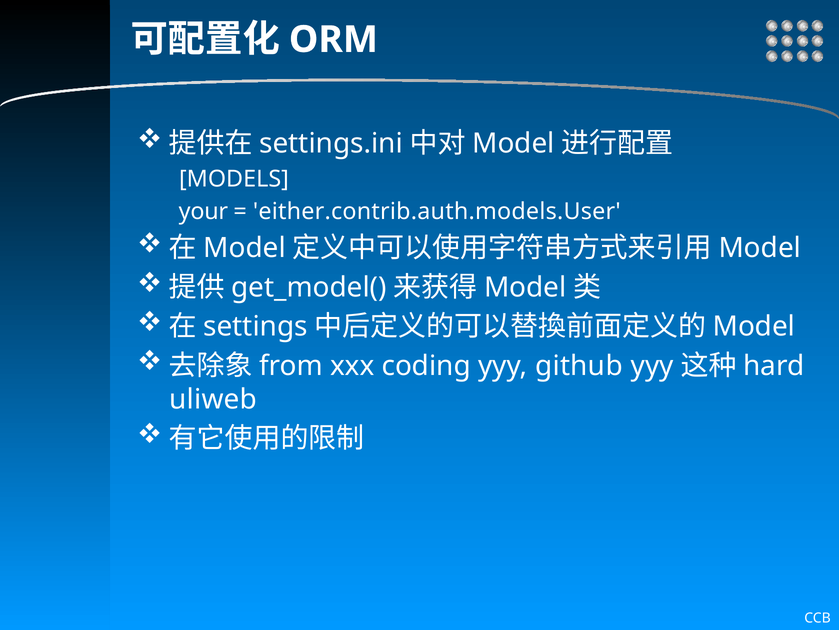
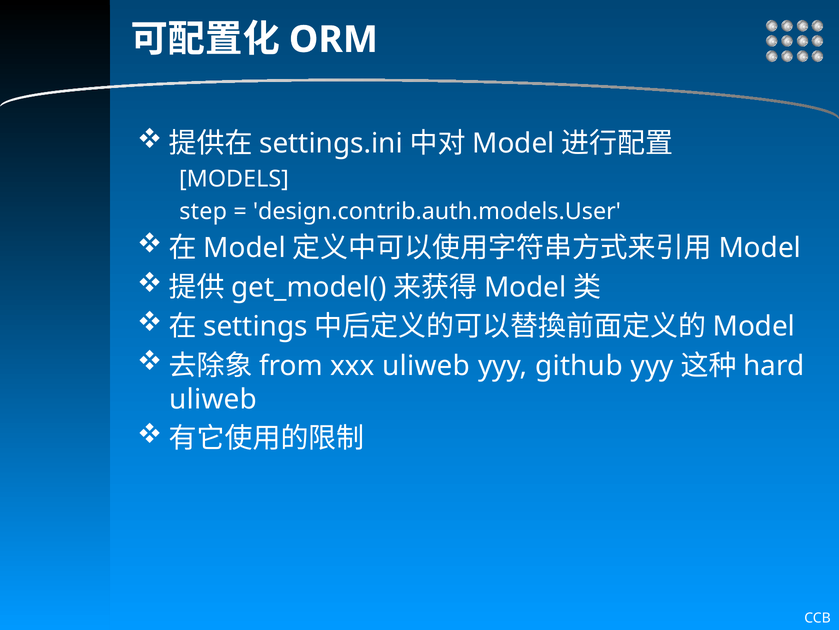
your: your -> step
either.contrib.auth.models.User: either.contrib.auth.models.User -> design.contrib.auth.models.User
xxx coding: coding -> uliweb
